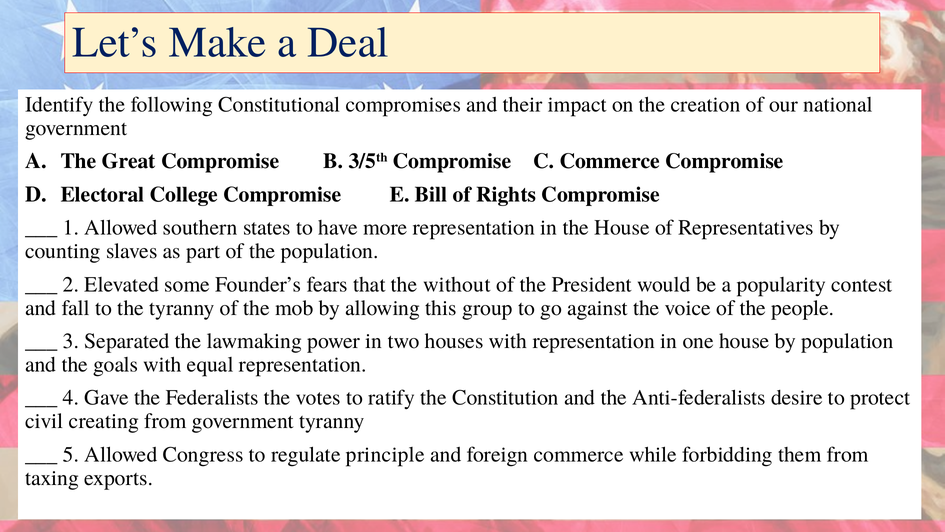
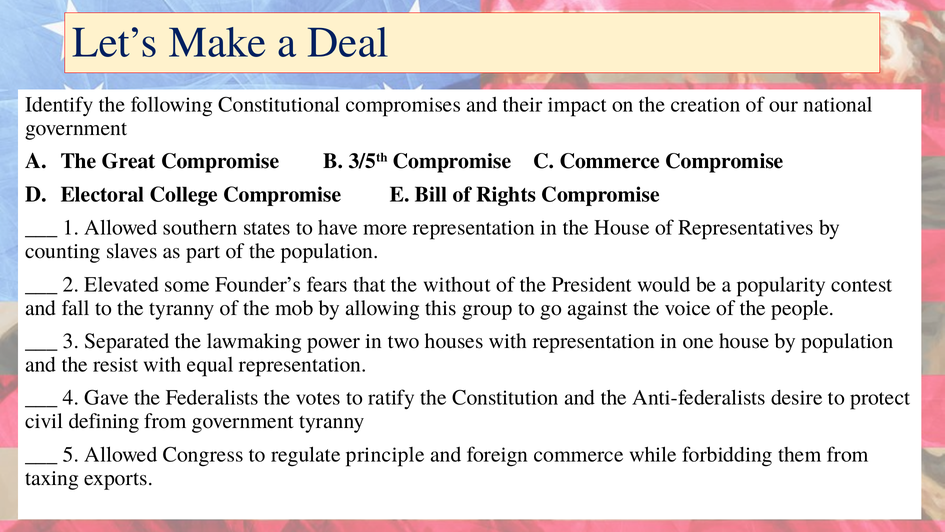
goals: goals -> resist
creating: creating -> defining
